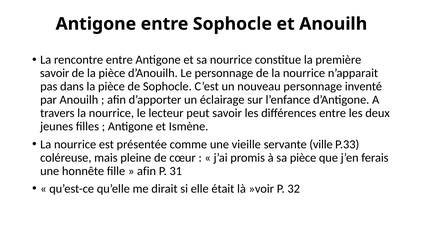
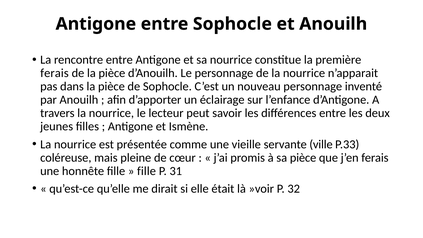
savoir at (55, 73): savoir -> ferais
afin at (147, 171): afin -> fille
